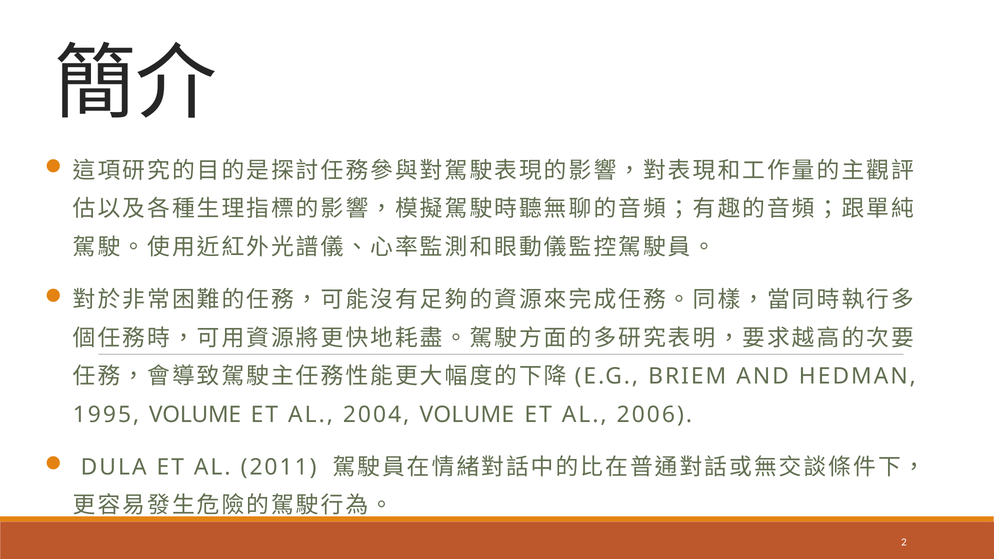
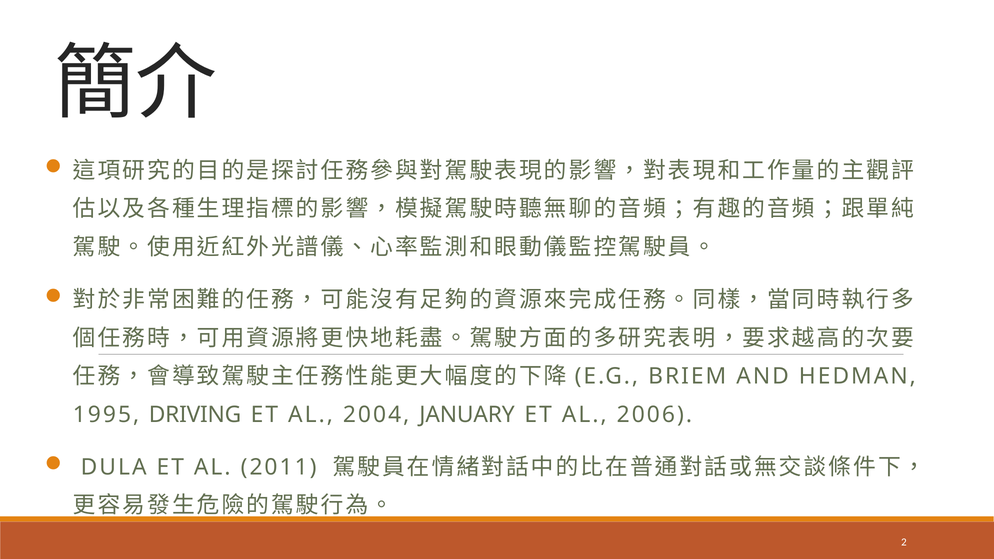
1995 VOLUME: VOLUME -> DRIVING
2004 VOLUME: VOLUME -> JANUARY
